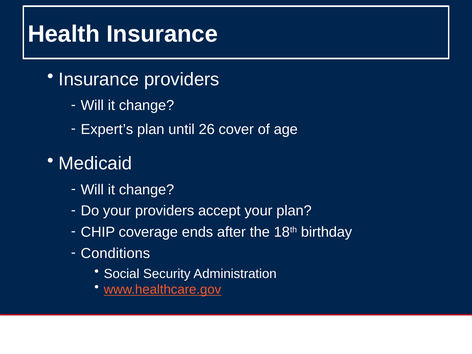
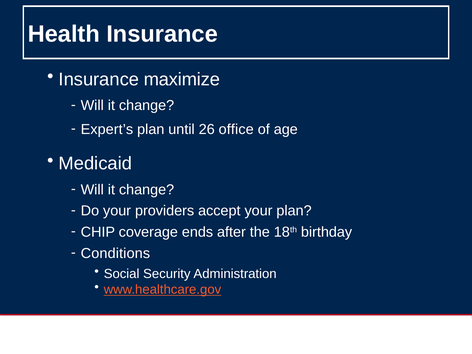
Insurance providers: providers -> maximize
cover: cover -> office
